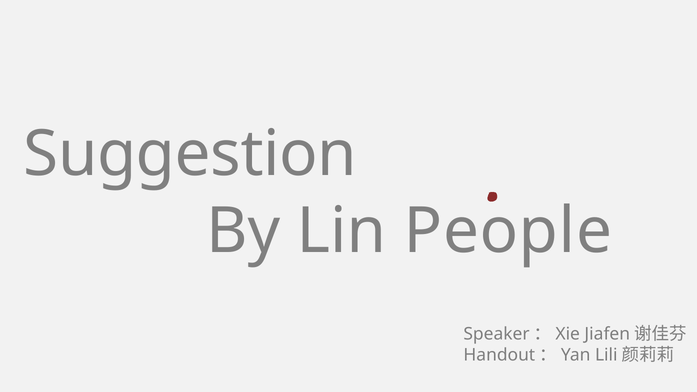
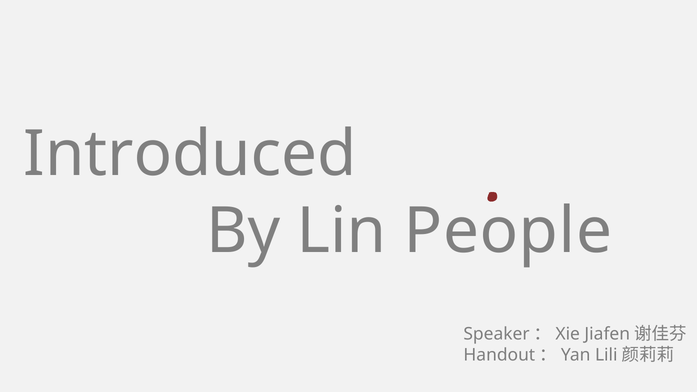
Suggestion: Suggestion -> Introduced
